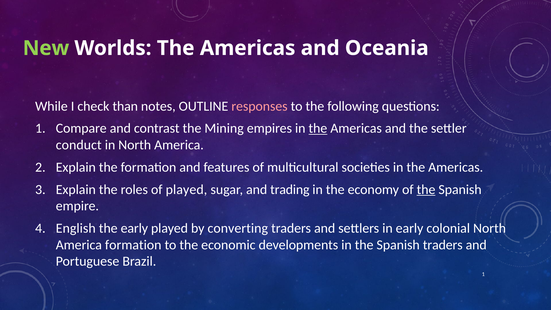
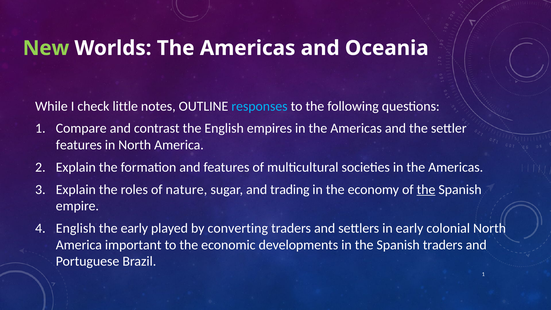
than: than -> little
responses colour: pink -> light blue
the Mining: Mining -> English
the at (318, 128) underline: present -> none
conduct at (79, 145): conduct -> features
of played: played -> nature
America formation: formation -> important
